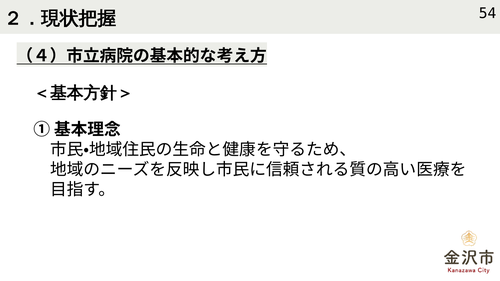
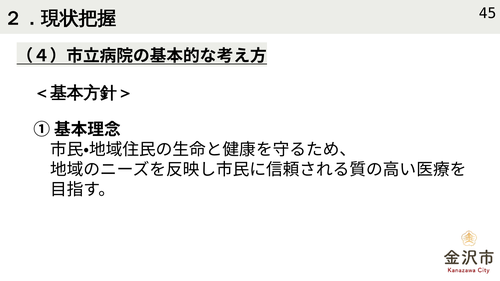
54: 54 -> 45
